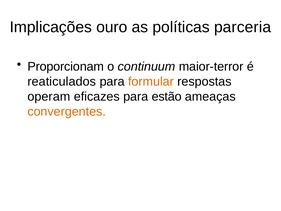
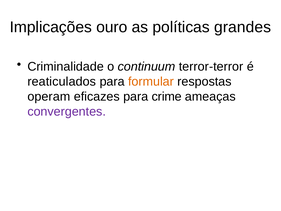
parceria: parceria -> grandes
Proporcionam: Proporcionam -> Criminalidade
maior-terror: maior-terror -> terror-terror
estão: estão -> crime
convergentes colour: orange -> purple
